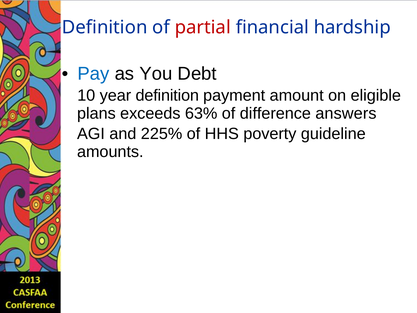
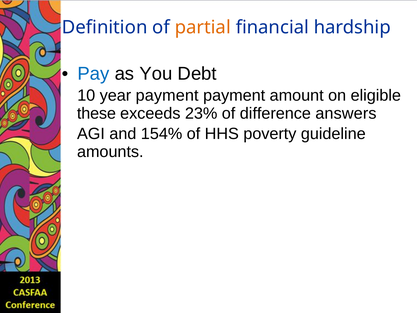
partial colour: red -> orange
year definition: definition -> payment
plans: plans -> these
63%: 63% -> 23%
225%: 225% -> 154%
